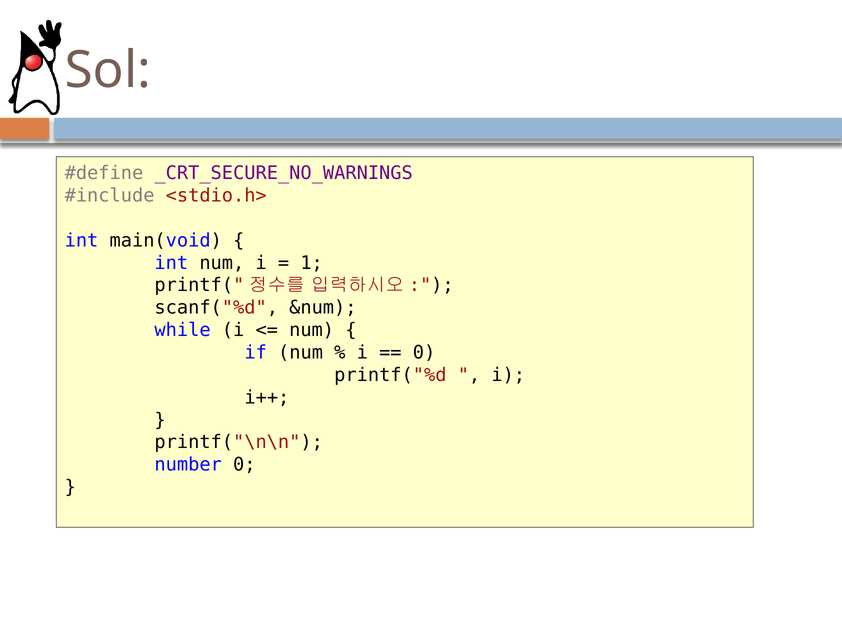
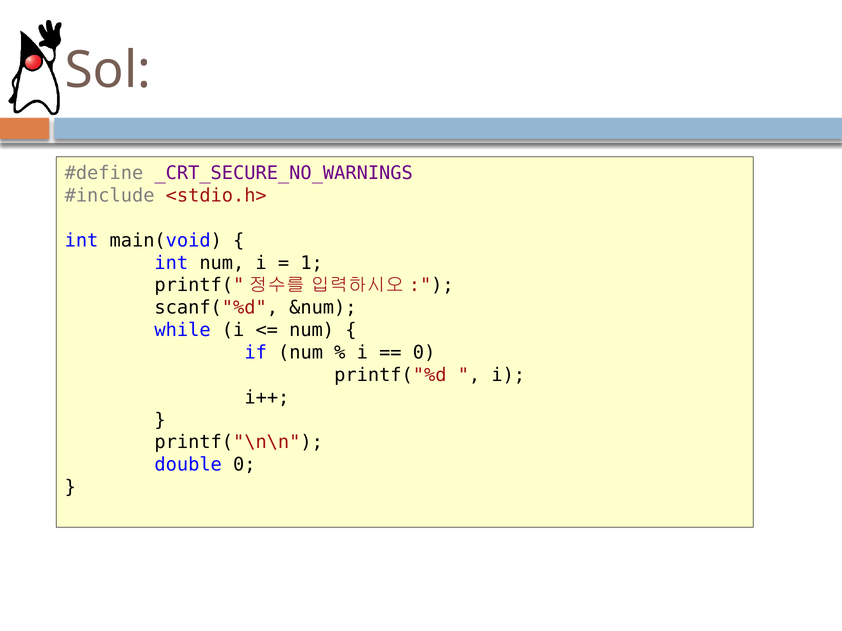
number: number -> double
